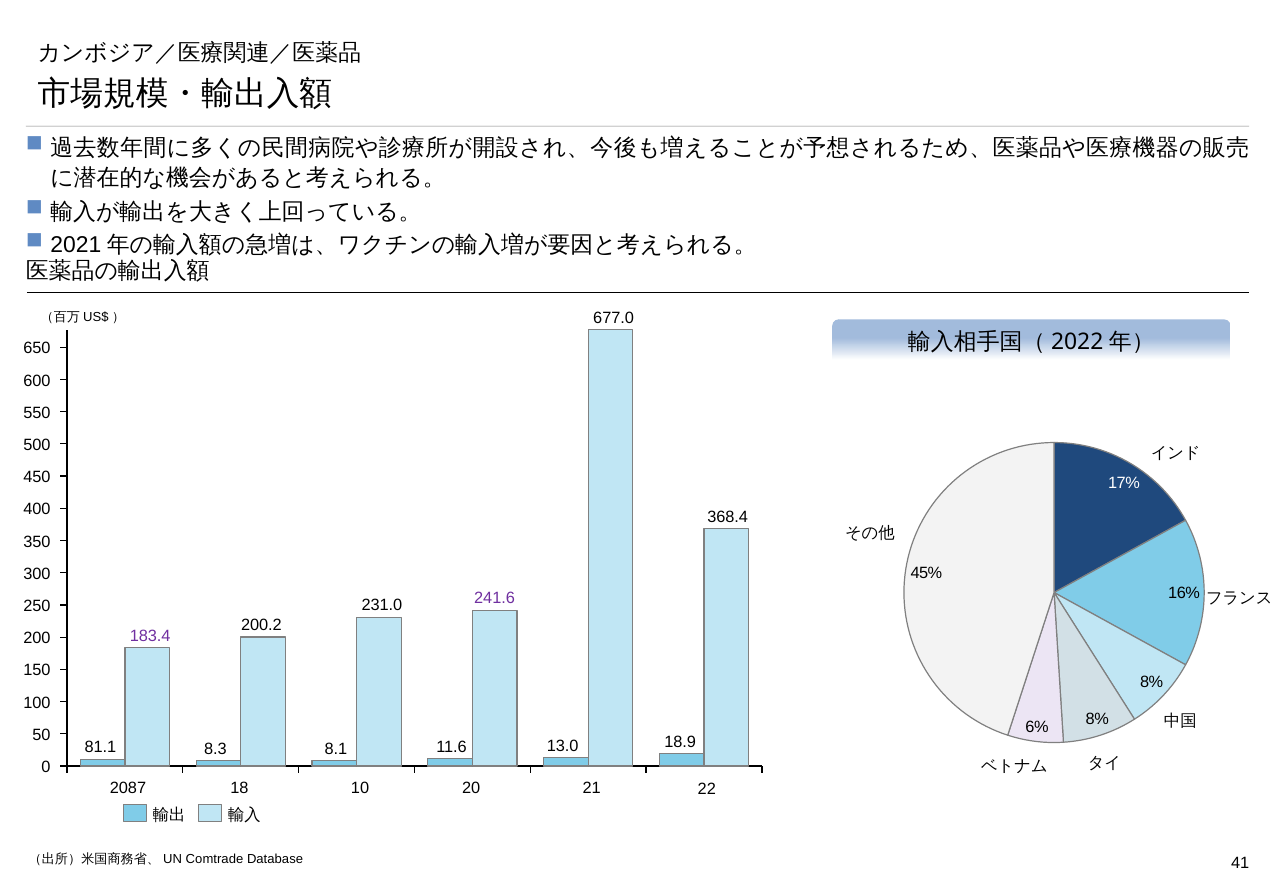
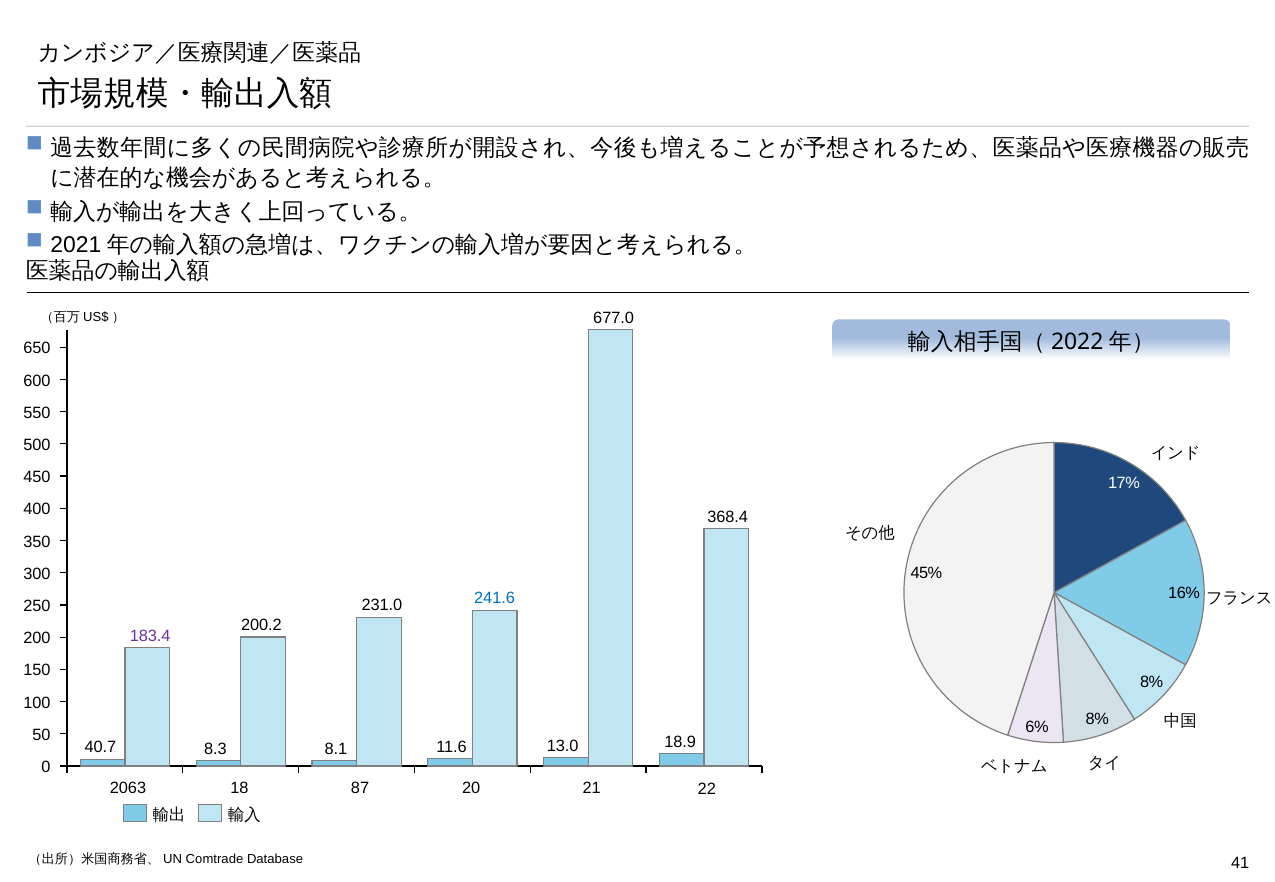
241.6 colour: purple -> blue
81.1: 81.1 -> 40.7
2087: 2087 -> 2063
10: 10 -> 87
